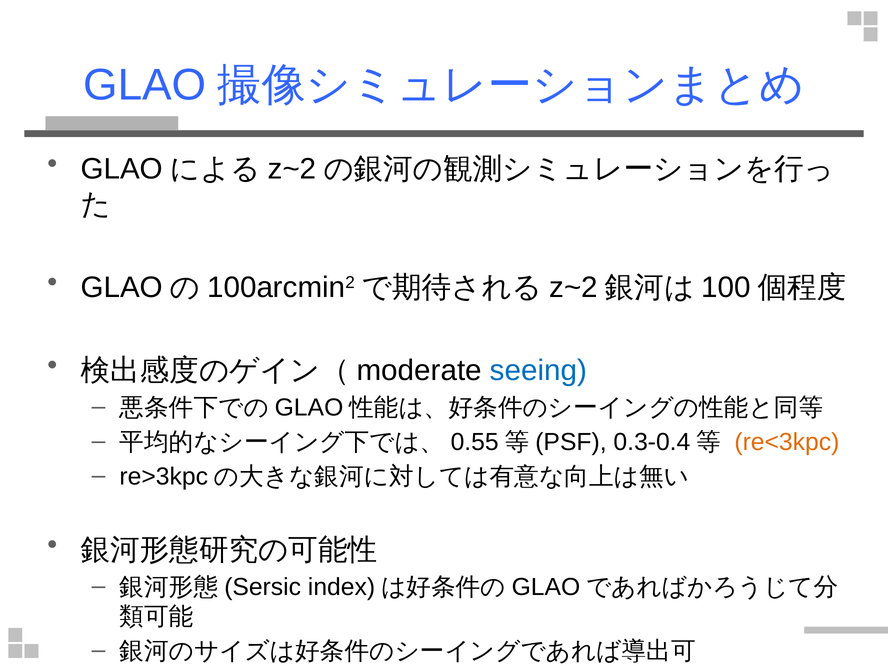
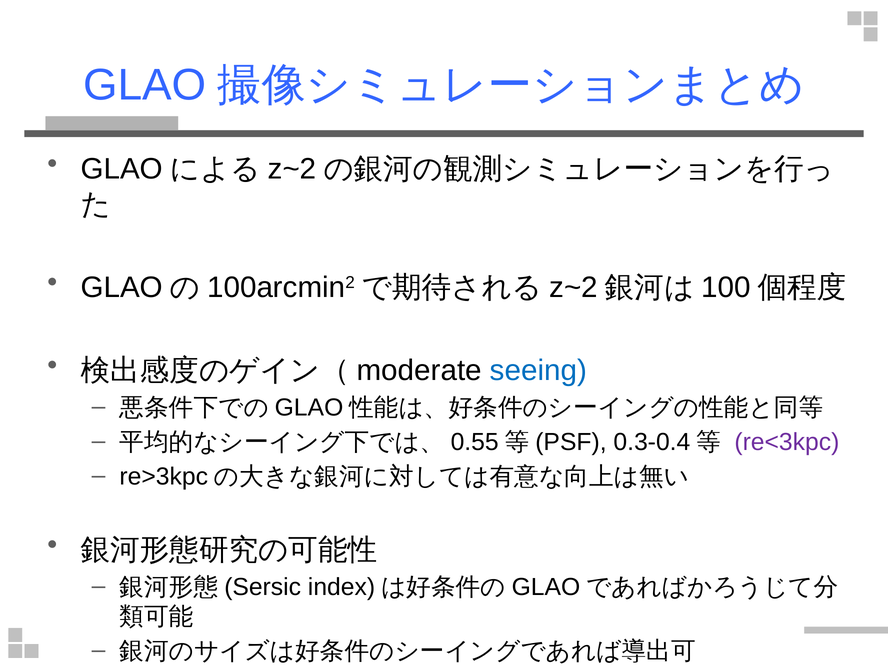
re<3kpc colour: orange -> purple
